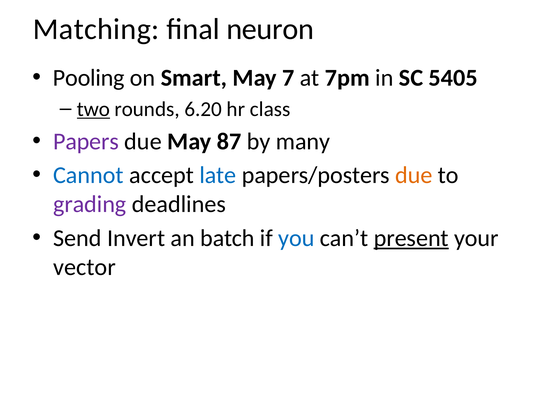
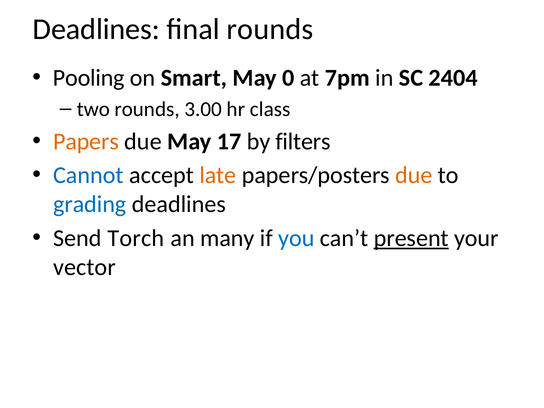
Matching at (96, 29): Matching -> Deadlines
final neuron: neuron -> rounds
7: 7 -> 0
5405: 5405 -> 2404
two underline: present -> none
6.20: 6.20 -> 3.00
Papers colour: purple -> orange
87: 87 -> 17
many: many -> filters
late colour: blue -> orange
grading colour: purple -> blue
Invert: Invert -> Torch
batch: batch -> many
